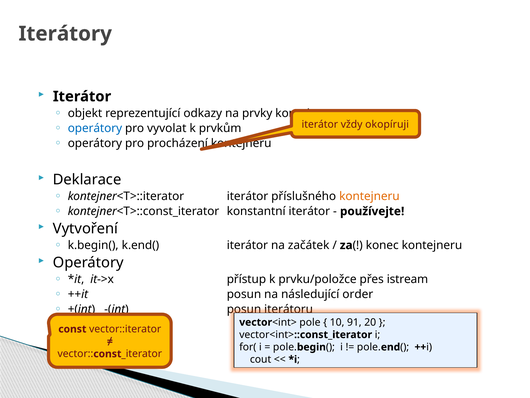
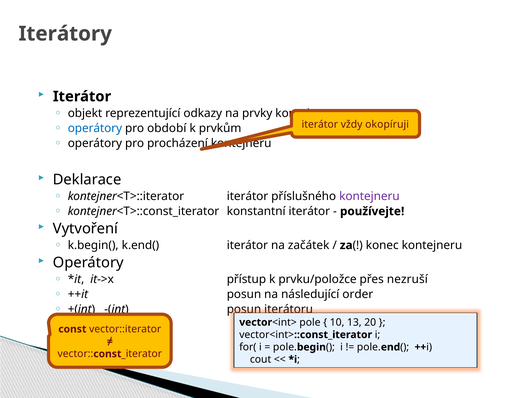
vyvolat: vyvolat -> období
kontejneru at (369, 196) colour: orange -> purple
istream: istream -> nezruší
91: 91 -> 13
